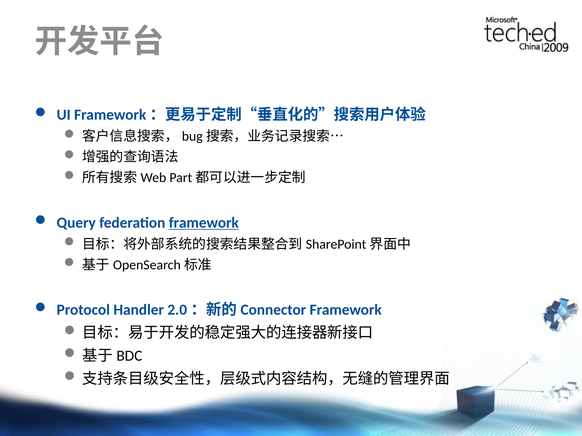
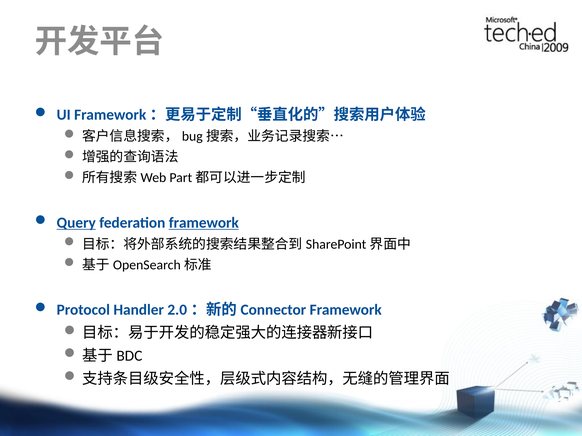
Query underline: none -> present
